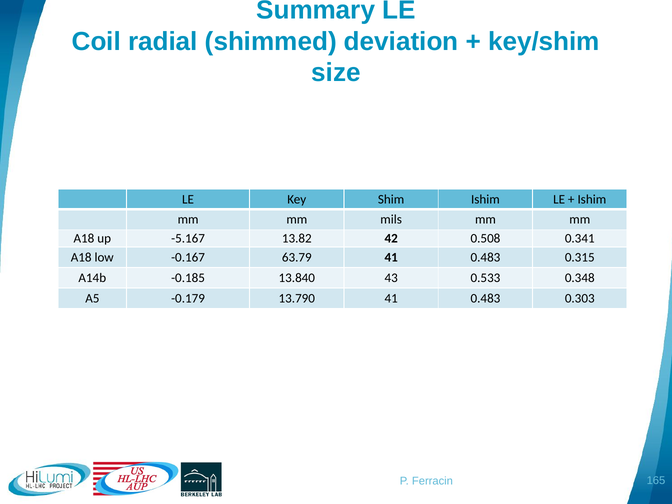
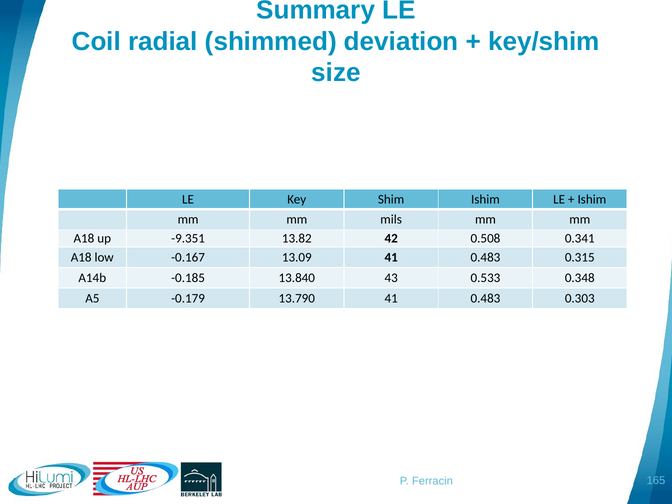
-5.167: -5.167 -> -9.351
63.79: 63.79 -> 13.09
